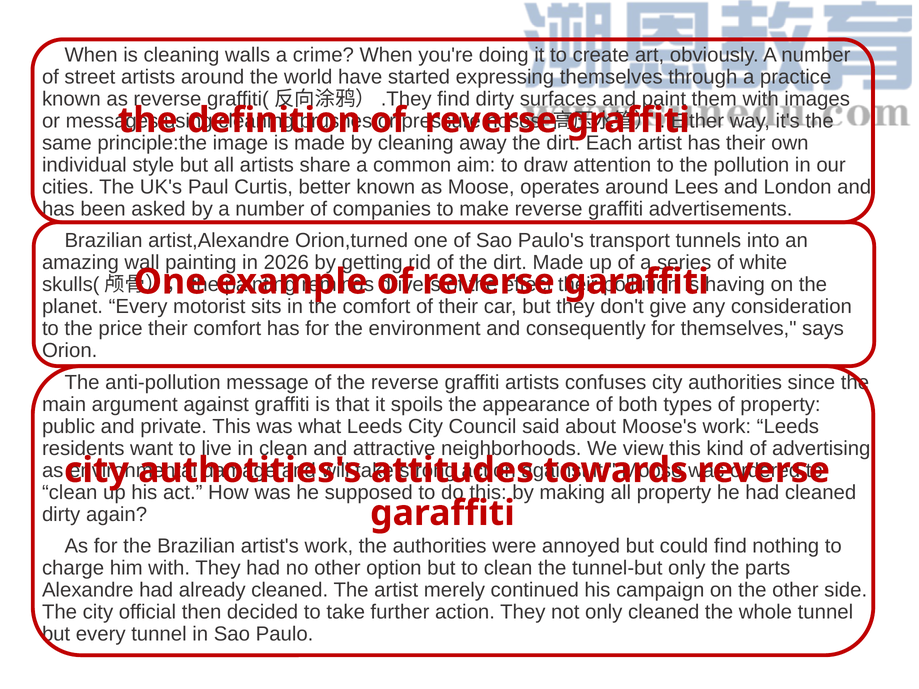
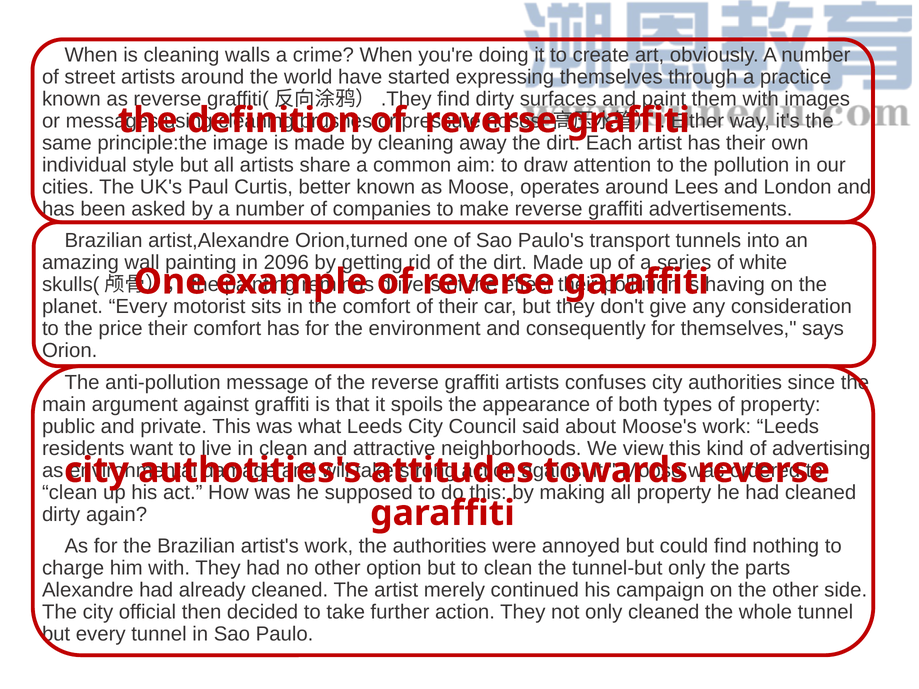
2026: 2026 -> 2096
